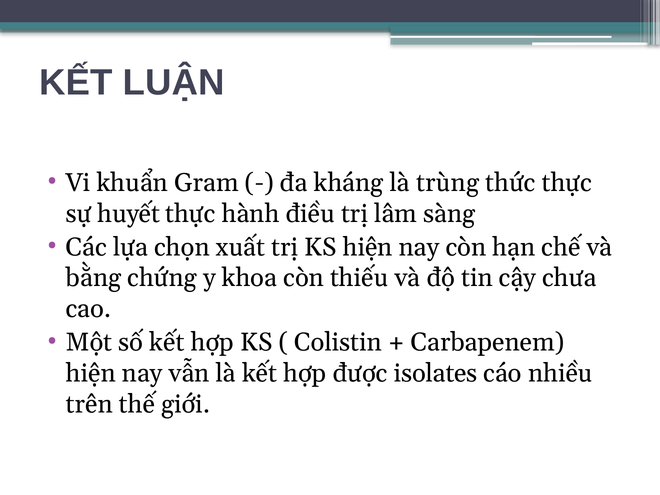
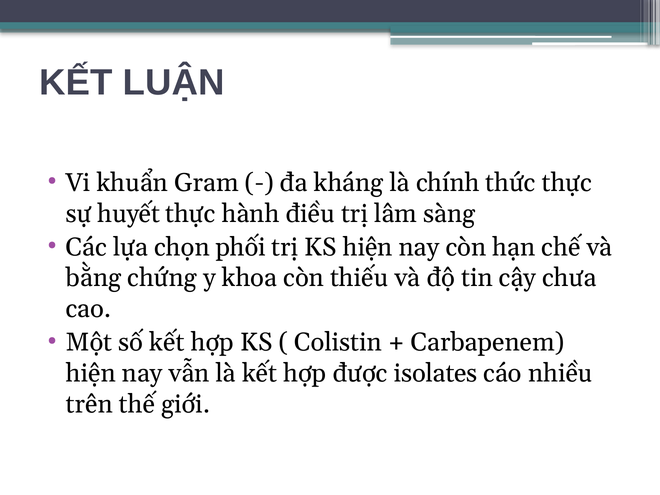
trùng: trùng -> chính
xuất: xuất -> phối
